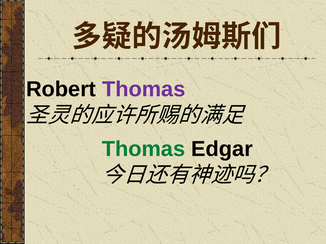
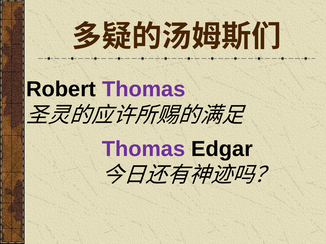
Thomas at (144, 149) colour: green -> purple
